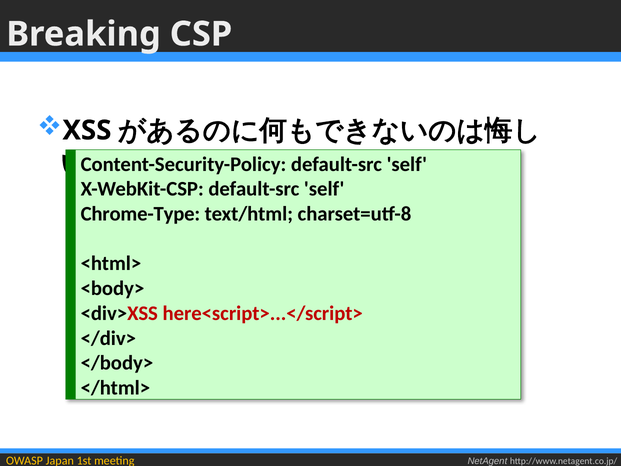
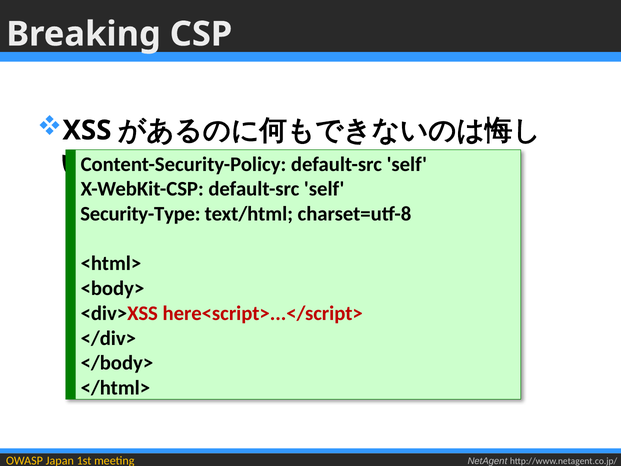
Chrome-Type: Chrome-Type -> Security-Type
